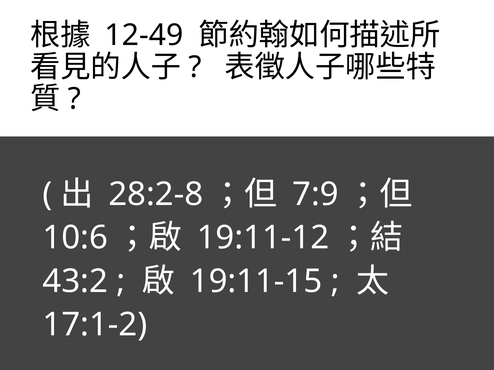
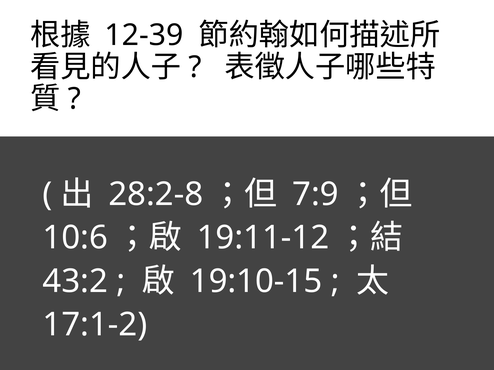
12-49: 12-49 -> 12-39
19:11-15: 19:11-15 -> 19:10-15
